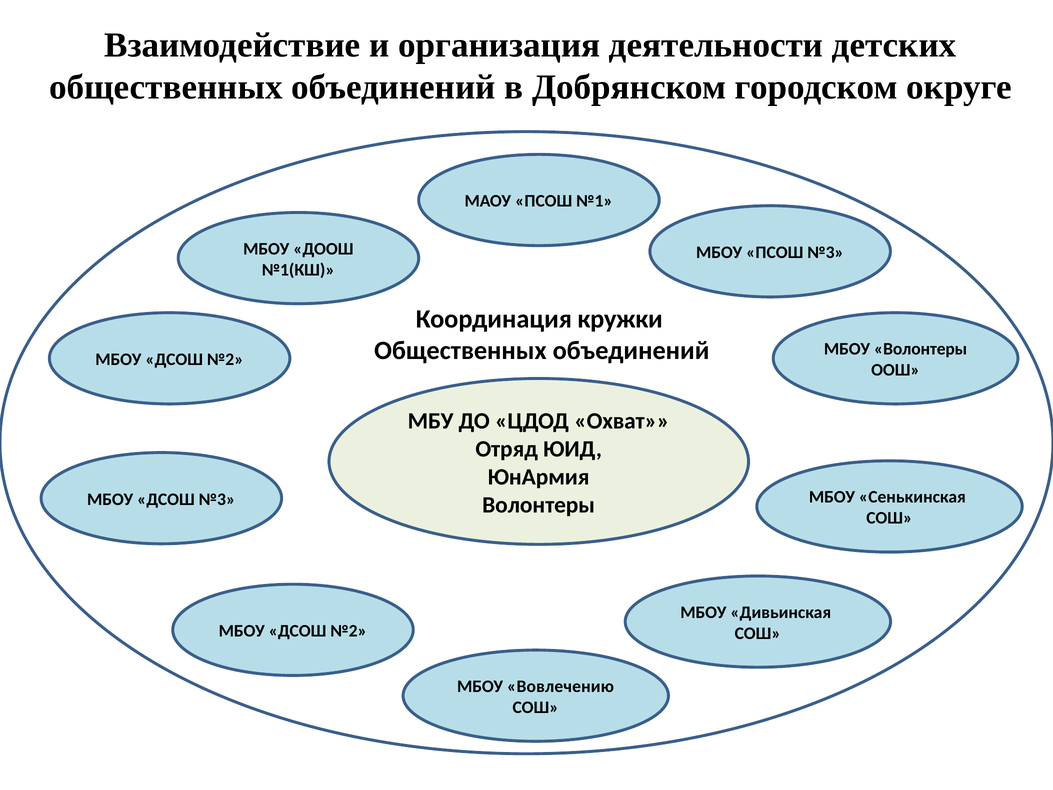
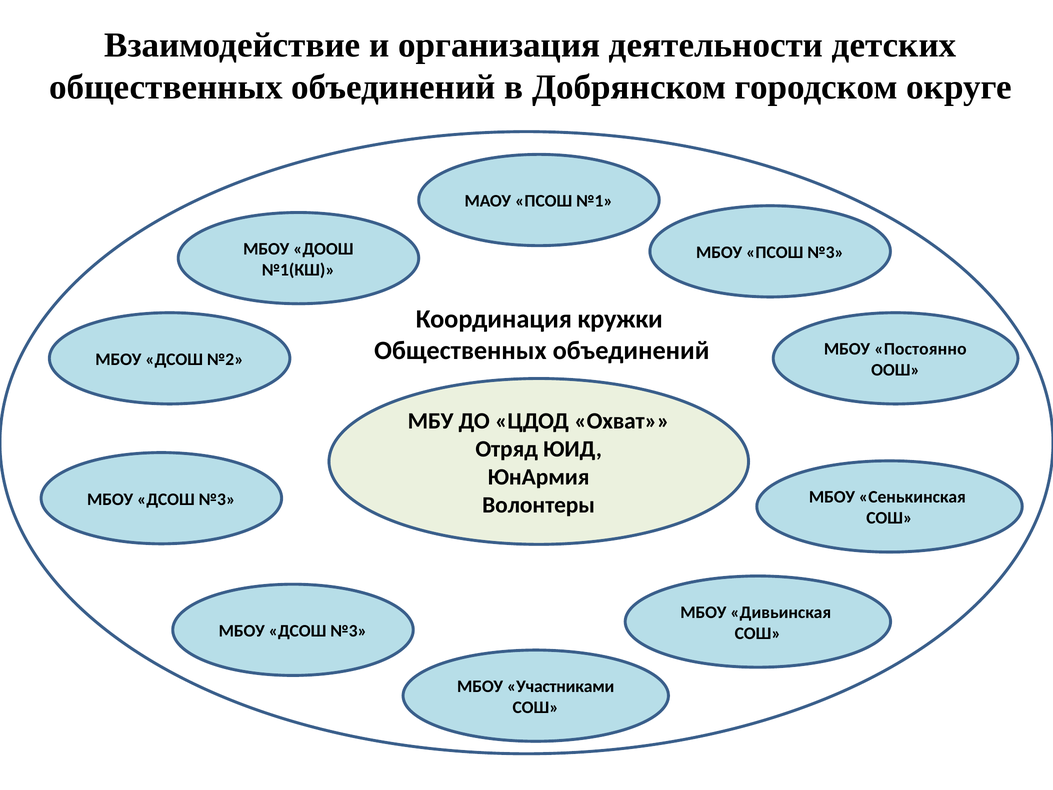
МБОУ Волонтеры: Волонтеры -> Постоянно
№2 at (349, 631): №2 -> №3
Вовлечению: Вовлечению -> Участниками
